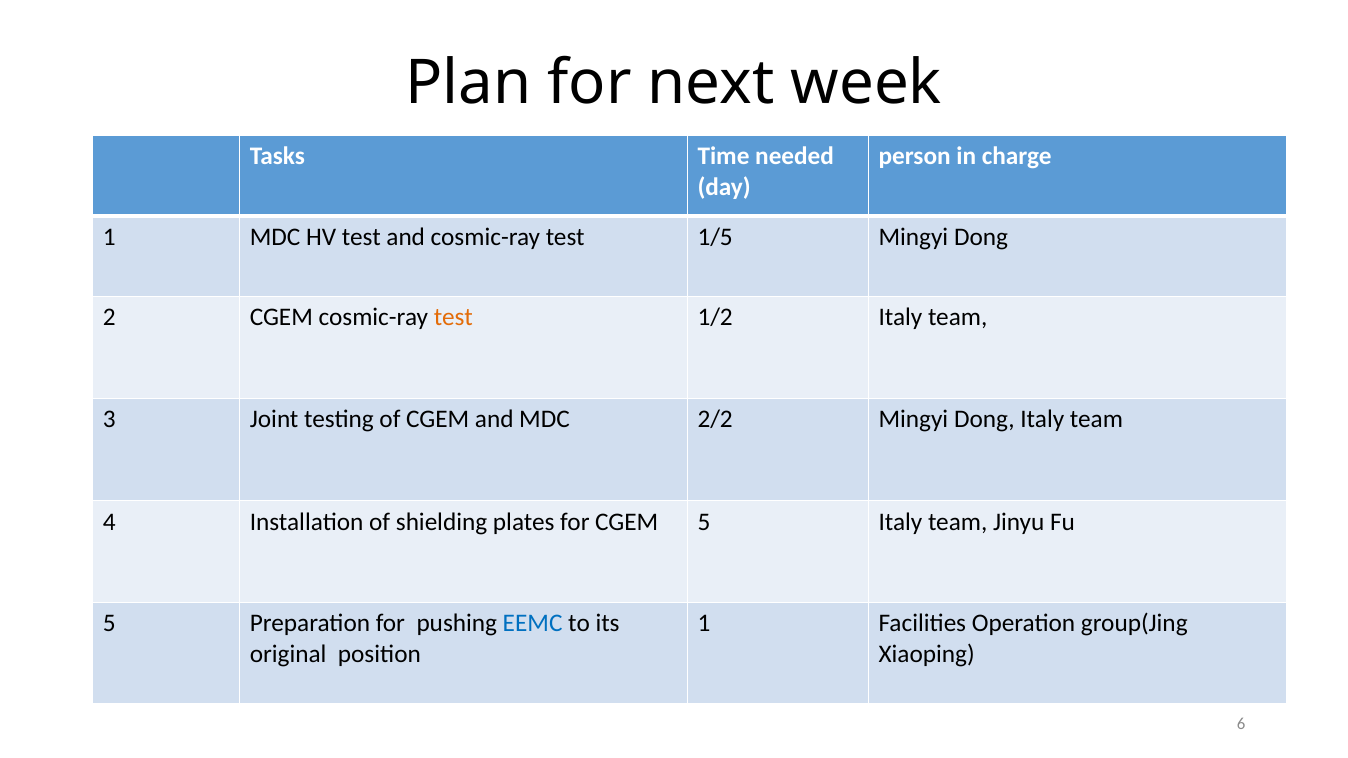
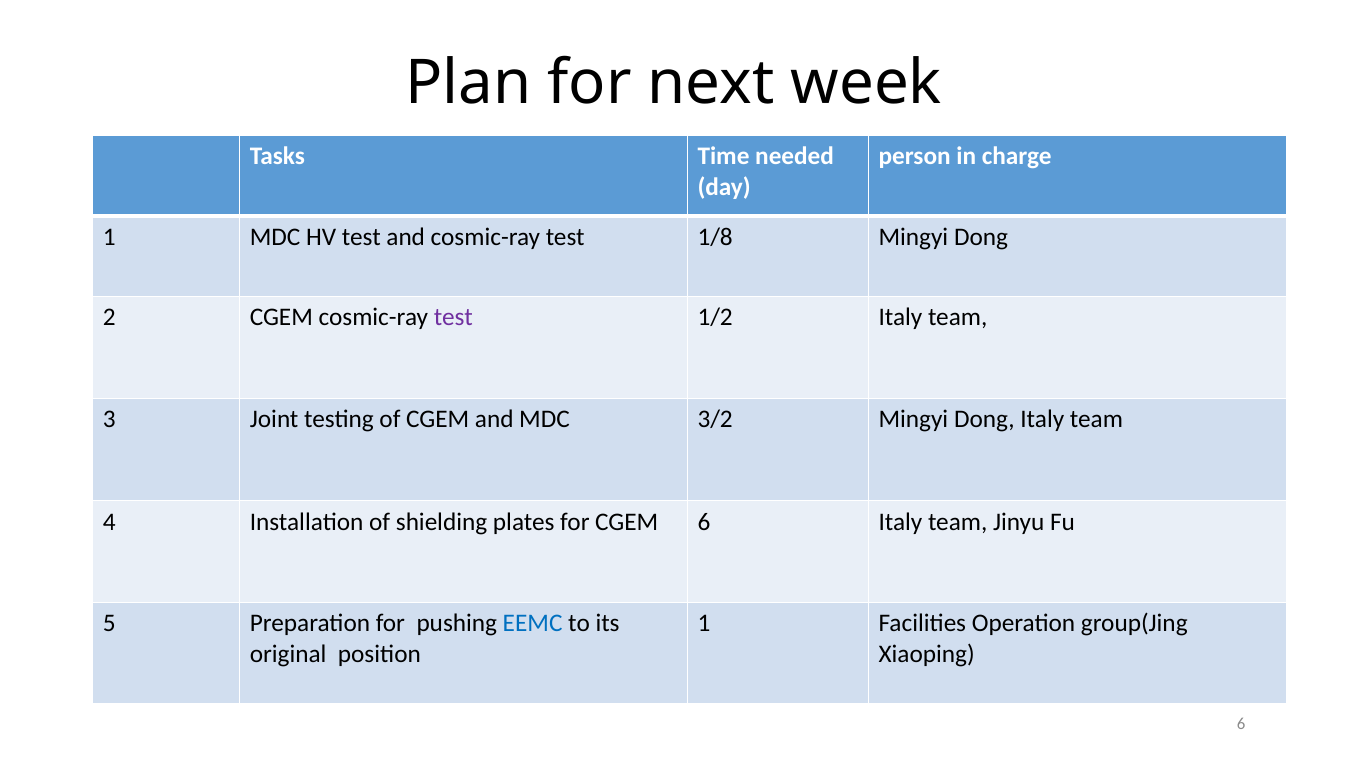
1/5: 1/5 -> 1/8
test at (453, 318) colour: orange -> purple
2/2: 2/2 -> 3/2
CGEM 5: 5 -> 6
